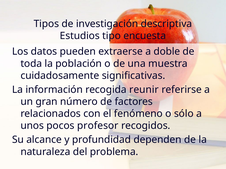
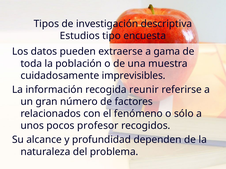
doble: doble -> gama
significativas: significativas -> imprevisibles
